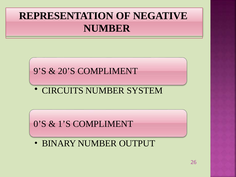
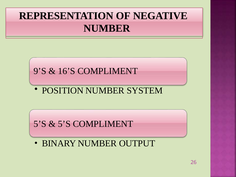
20’S: 20’S -> 16’S
CIRCUITS: CIRCUITS -> POSITION
0’S at (40, 124): 0’S -> 5’S
1’S at (64, 124): 1’S -> 5’S
